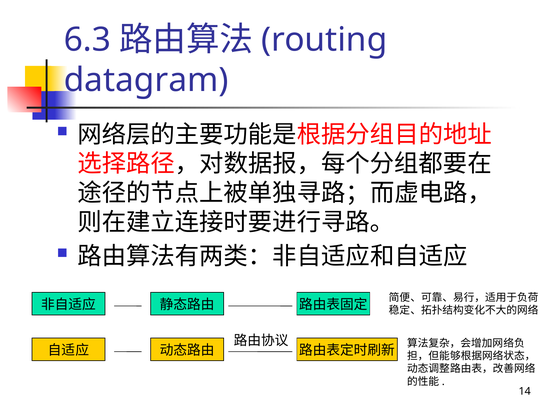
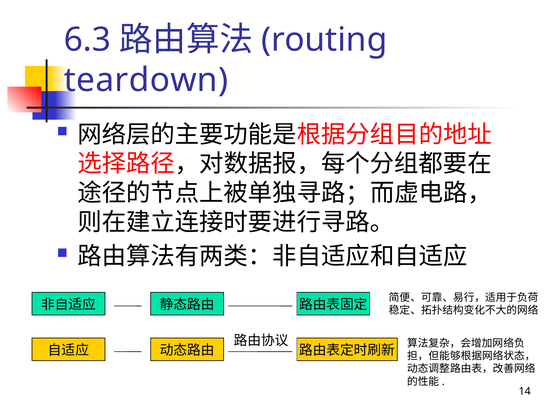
datagram: datagram -> teardown
